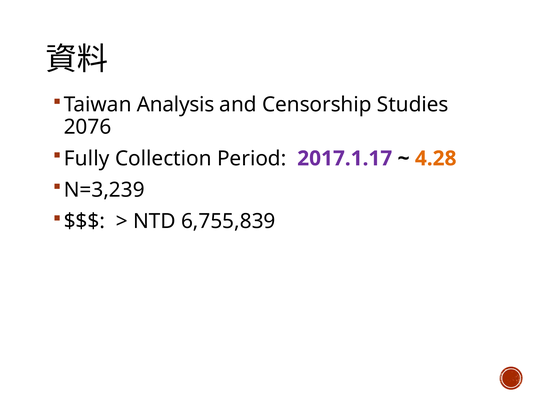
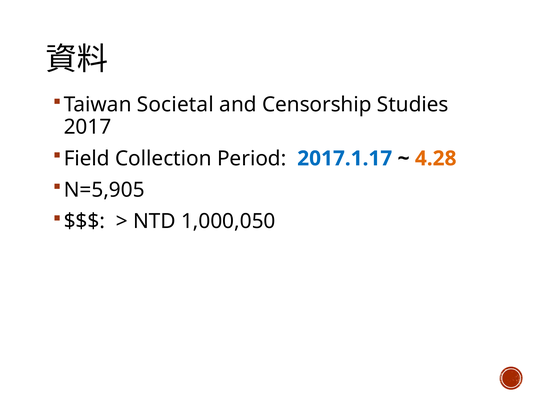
Analysis: Analysis -> Societal
2076: 2076 -> 2017
Fully: Fully -> Field
2017.1.17 colour: purple -> blue
N=3,239: N=3,239 -> N=5,905
6,755,839: 6,755,839 -> 1,000,050
